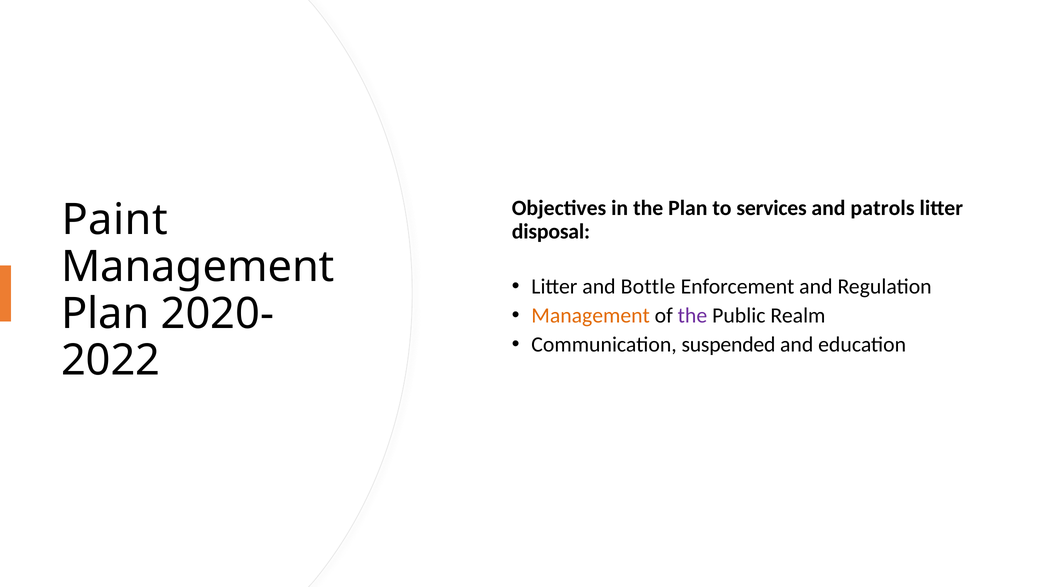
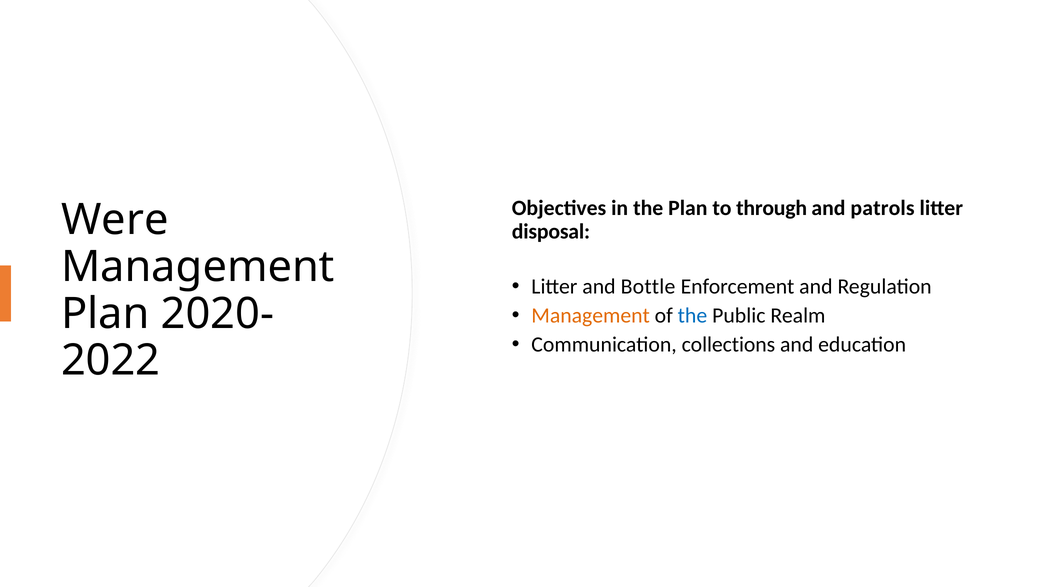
services: services -> through
Paint: Paint -> Were
the at (692, 315) colour: purple -> blue
suspended: suspended -> collections
